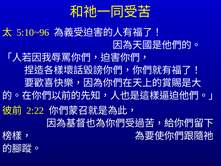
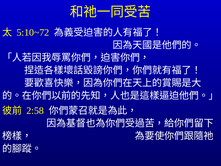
5:10~96: 5:10~96 -> 5:10~72
2:22: 2:22 -> 2:58
